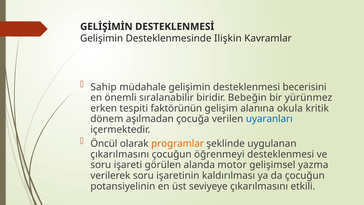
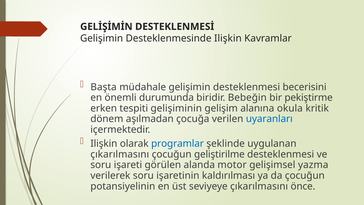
Sahip: Sahip -> Başta
sıralanabilir: sıralanabilir -> durumunda
yürünmez: yürünmez -> pekiştirme
faktörünün: faktörünün -> gelişiminin
Öncül at (104, 143): Öncül -> Ilişkin
programlar colour: orange -> blue
öğrenmeyi: öğrenmeyi -> geliştirilme
etkili: etkili -> önce
